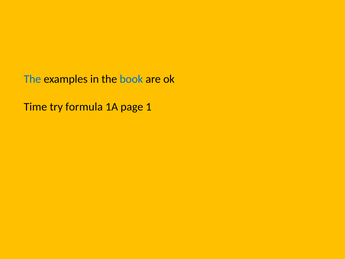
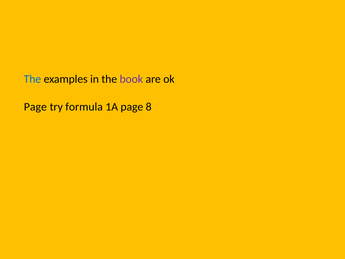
book colour: blue -> purple
Time at (35, 107): Time -> Page
1: 1 -> 8
